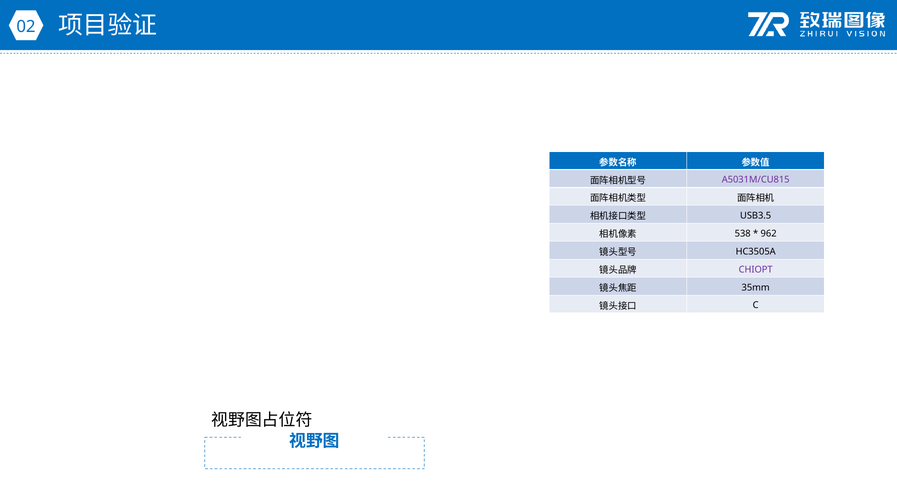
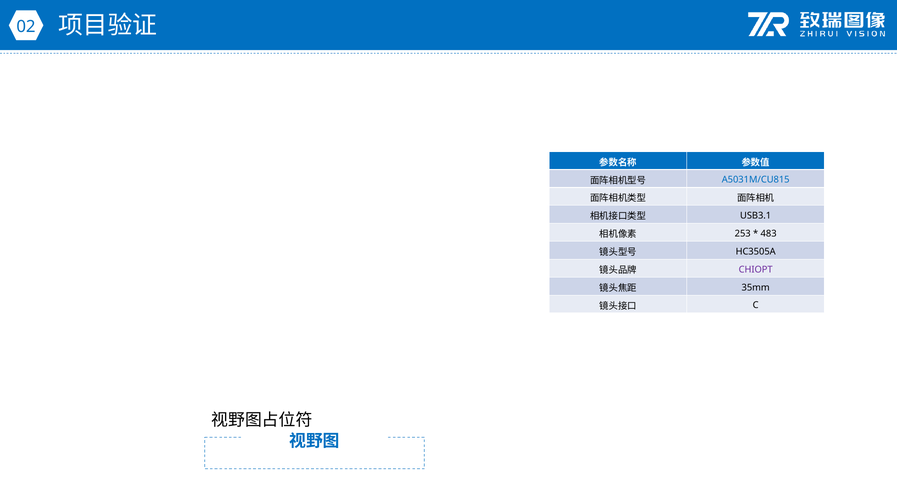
A5031M/CU815 colour: purple -> blue
USB3.5: USB3.5 -> USB3.1
538: 538 -> 253
962: 962 -> 483
